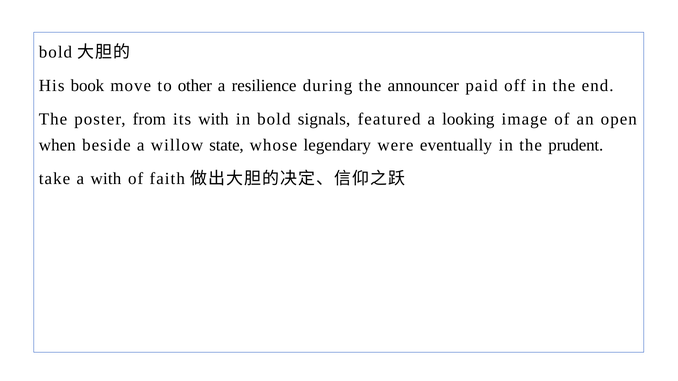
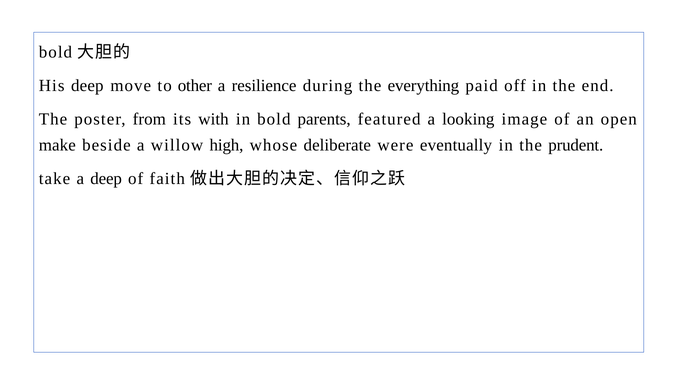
His book: book -> deep
announcer: announcer -> everything
signals: signals -> parents
when: when -> make
state: state -> high
legendary: legendary -> deliberate
a with: with -> deep
